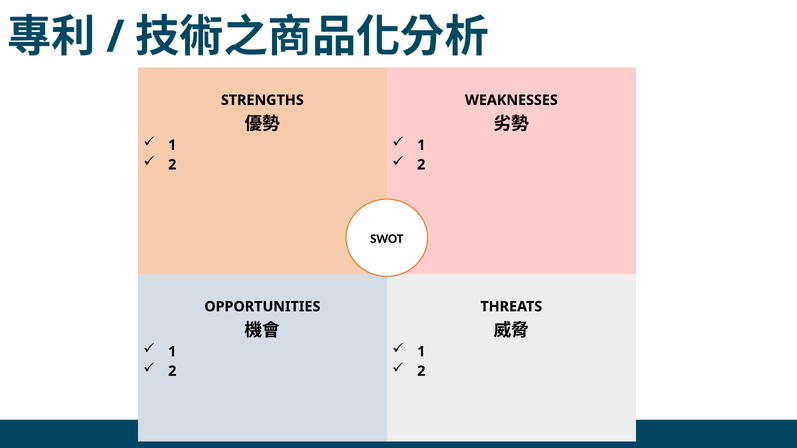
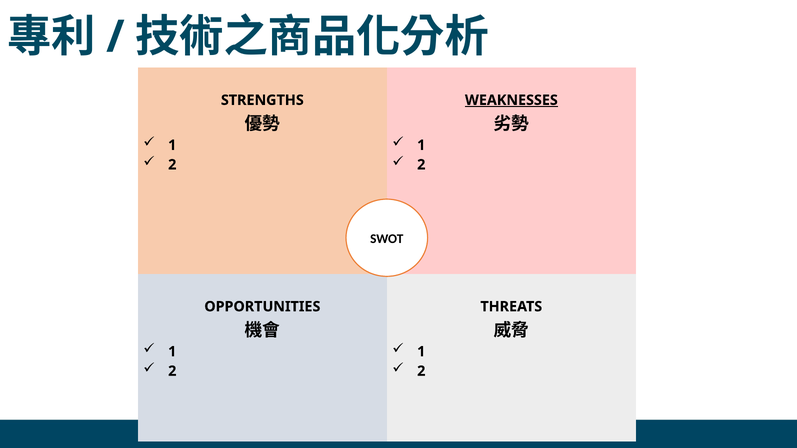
WEAKNESSES underline: none -> present
